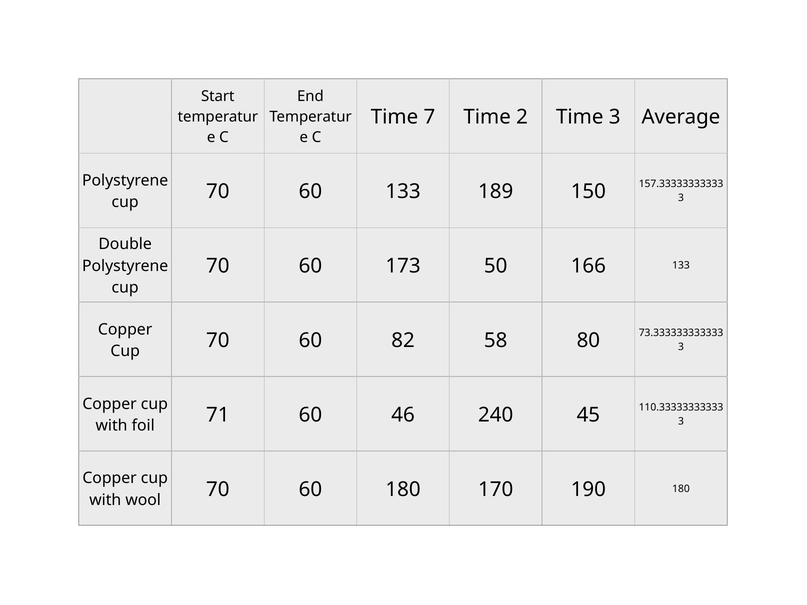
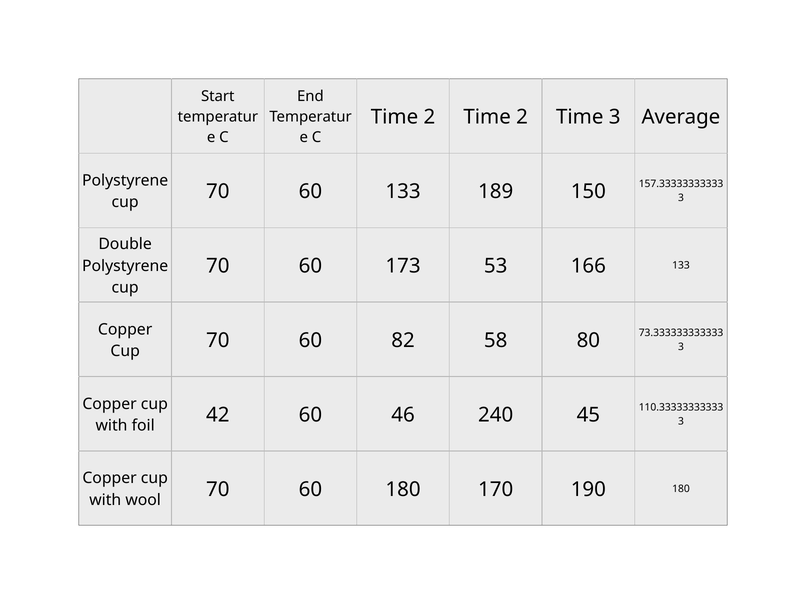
7 at (429, 117): 7 -> 2
50: 50 -> 53
71: 71 -> 42
